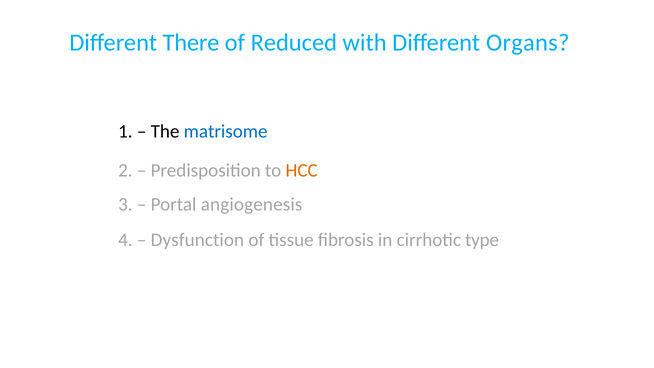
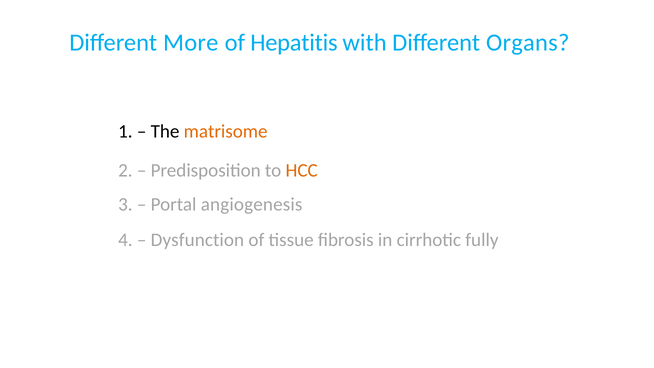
There: There -> More
Reduced: Reduced -> Hepatitis
matrisome colour: blue -> orange
type: type -> fully
